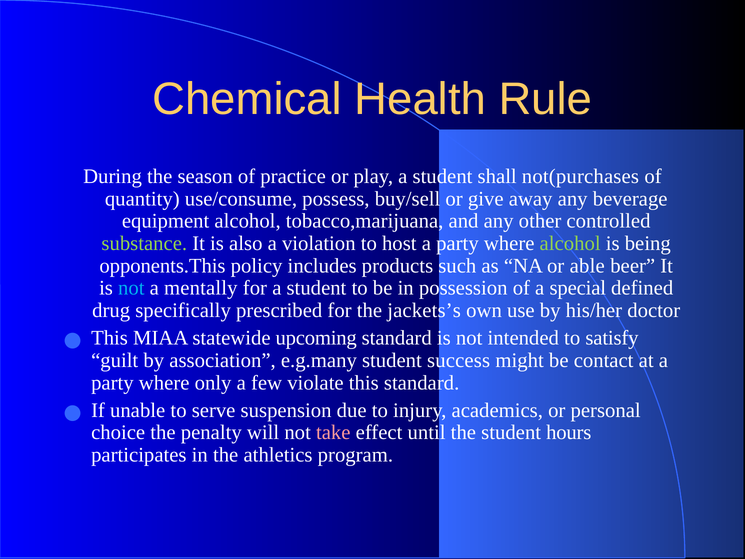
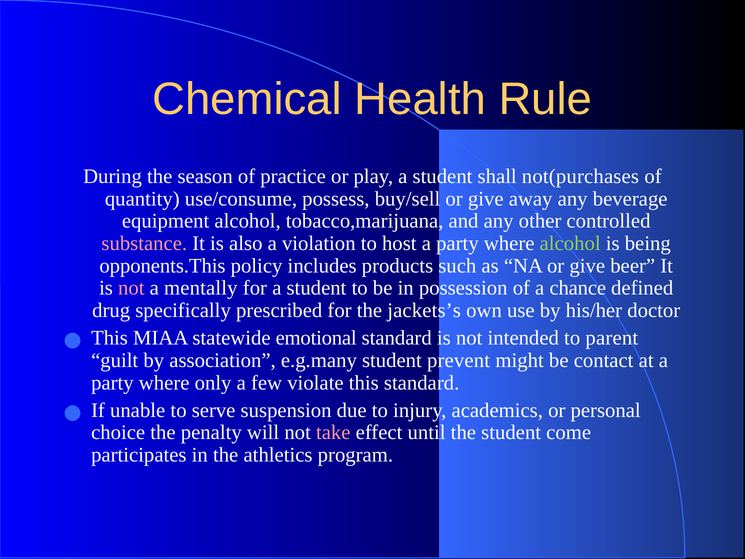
substance colour: light green -> pink
NA or able: able -> give
not at (131, 288) colour: light blue -> pink
special: special -> chance
upcoming: upcoming -> emotional
satisfy: satisfy -> parent
success: success -> prevent
hours: hours -> come
